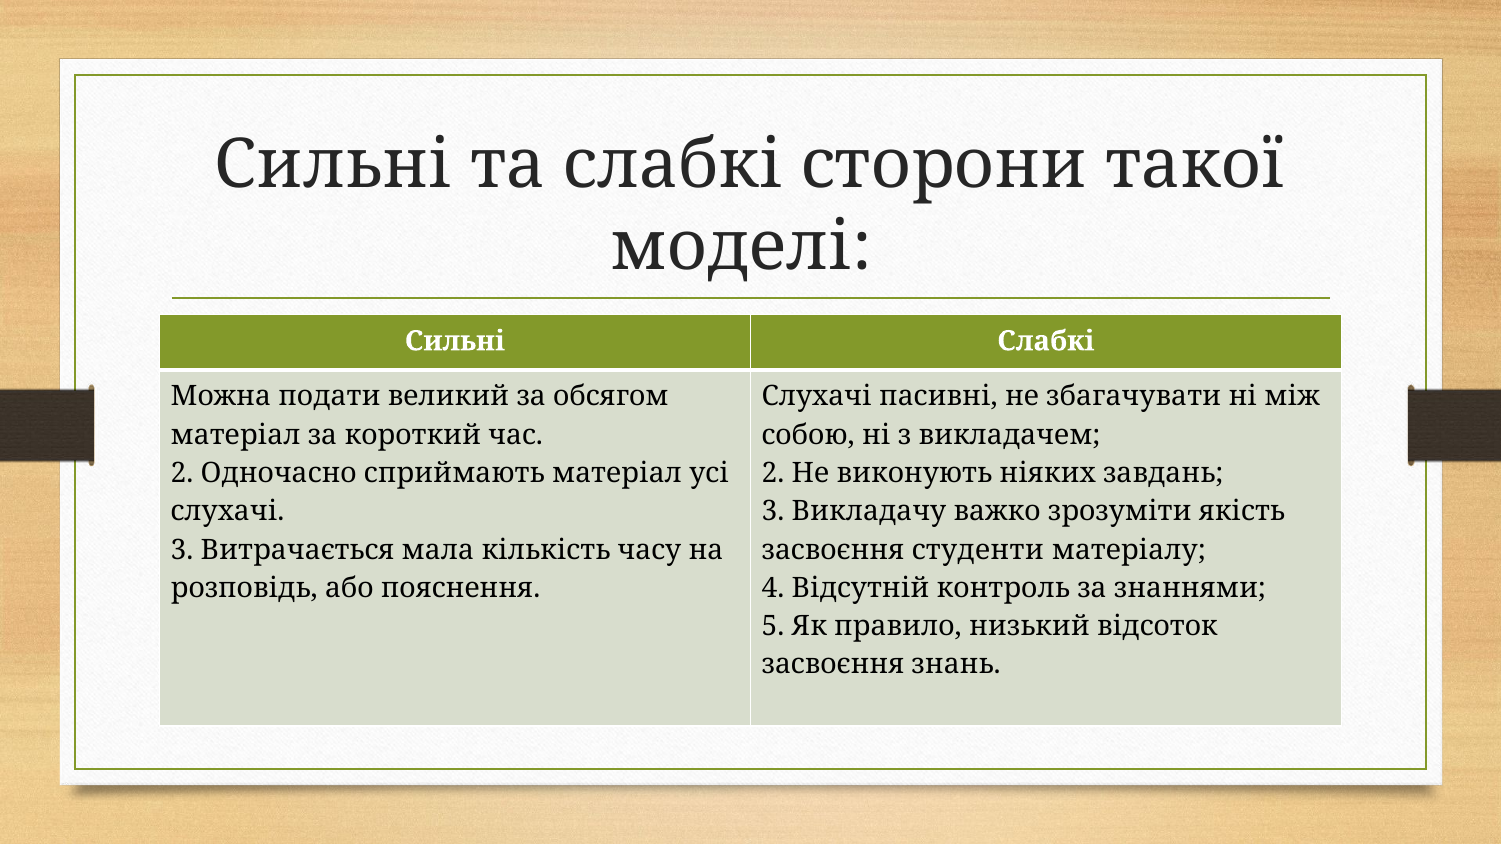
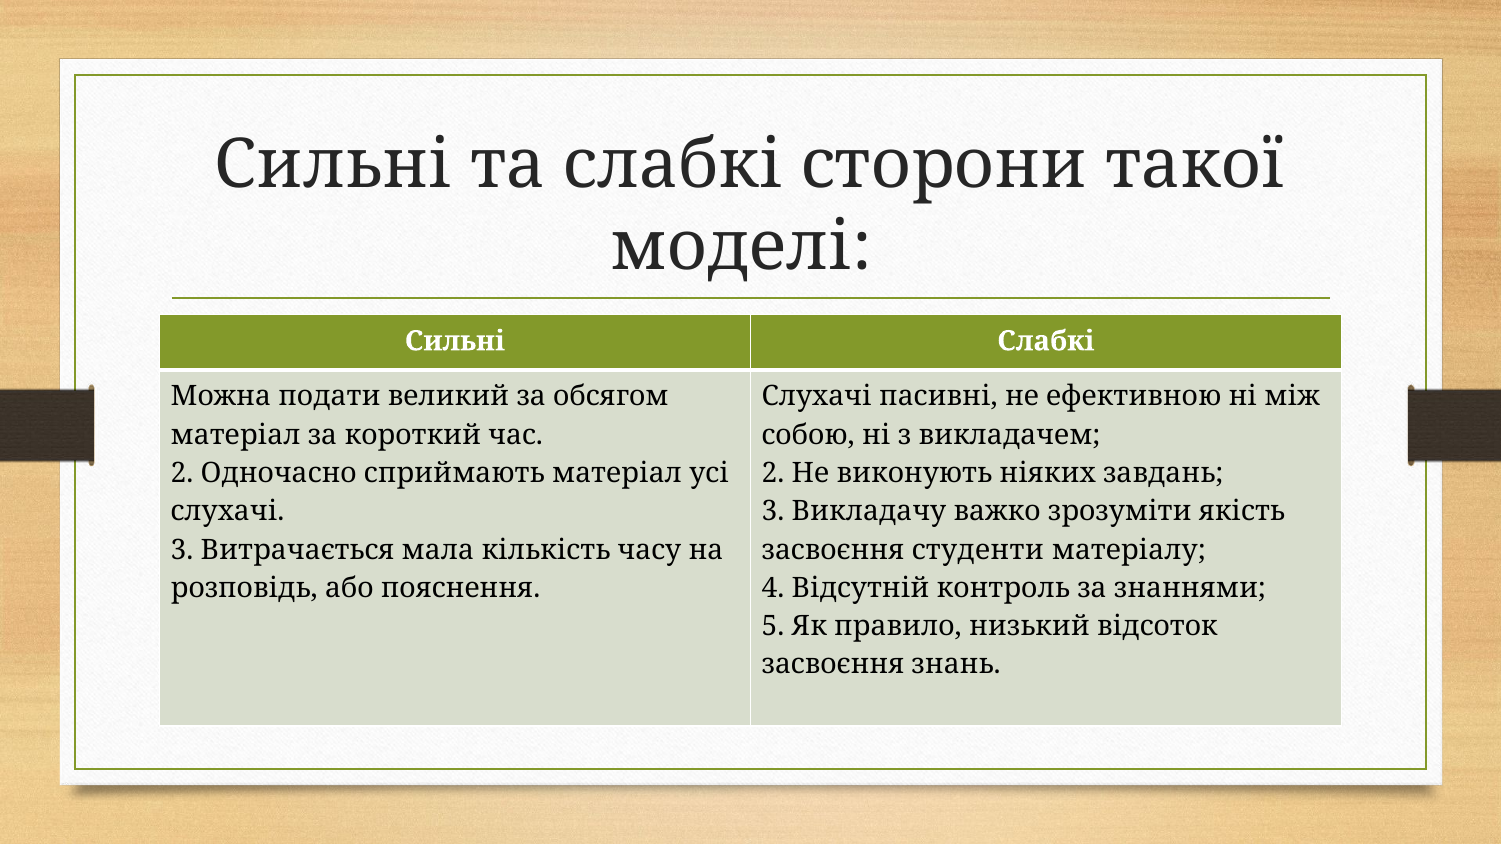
збагачувати: збагачувати -> ефективною
